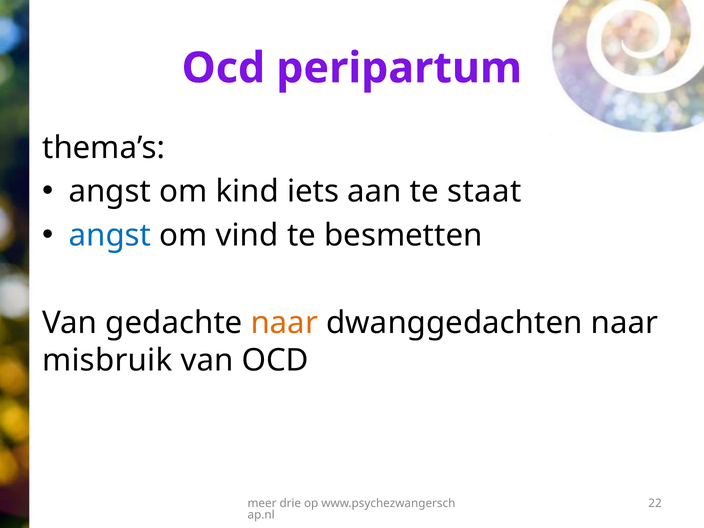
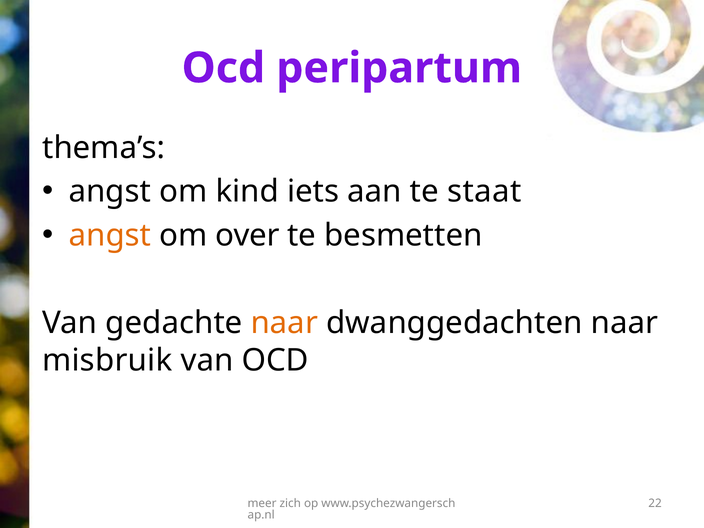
angst at (110, 235) colour: blue -> orange
vind: vind -> over
drie: drie -> zich
